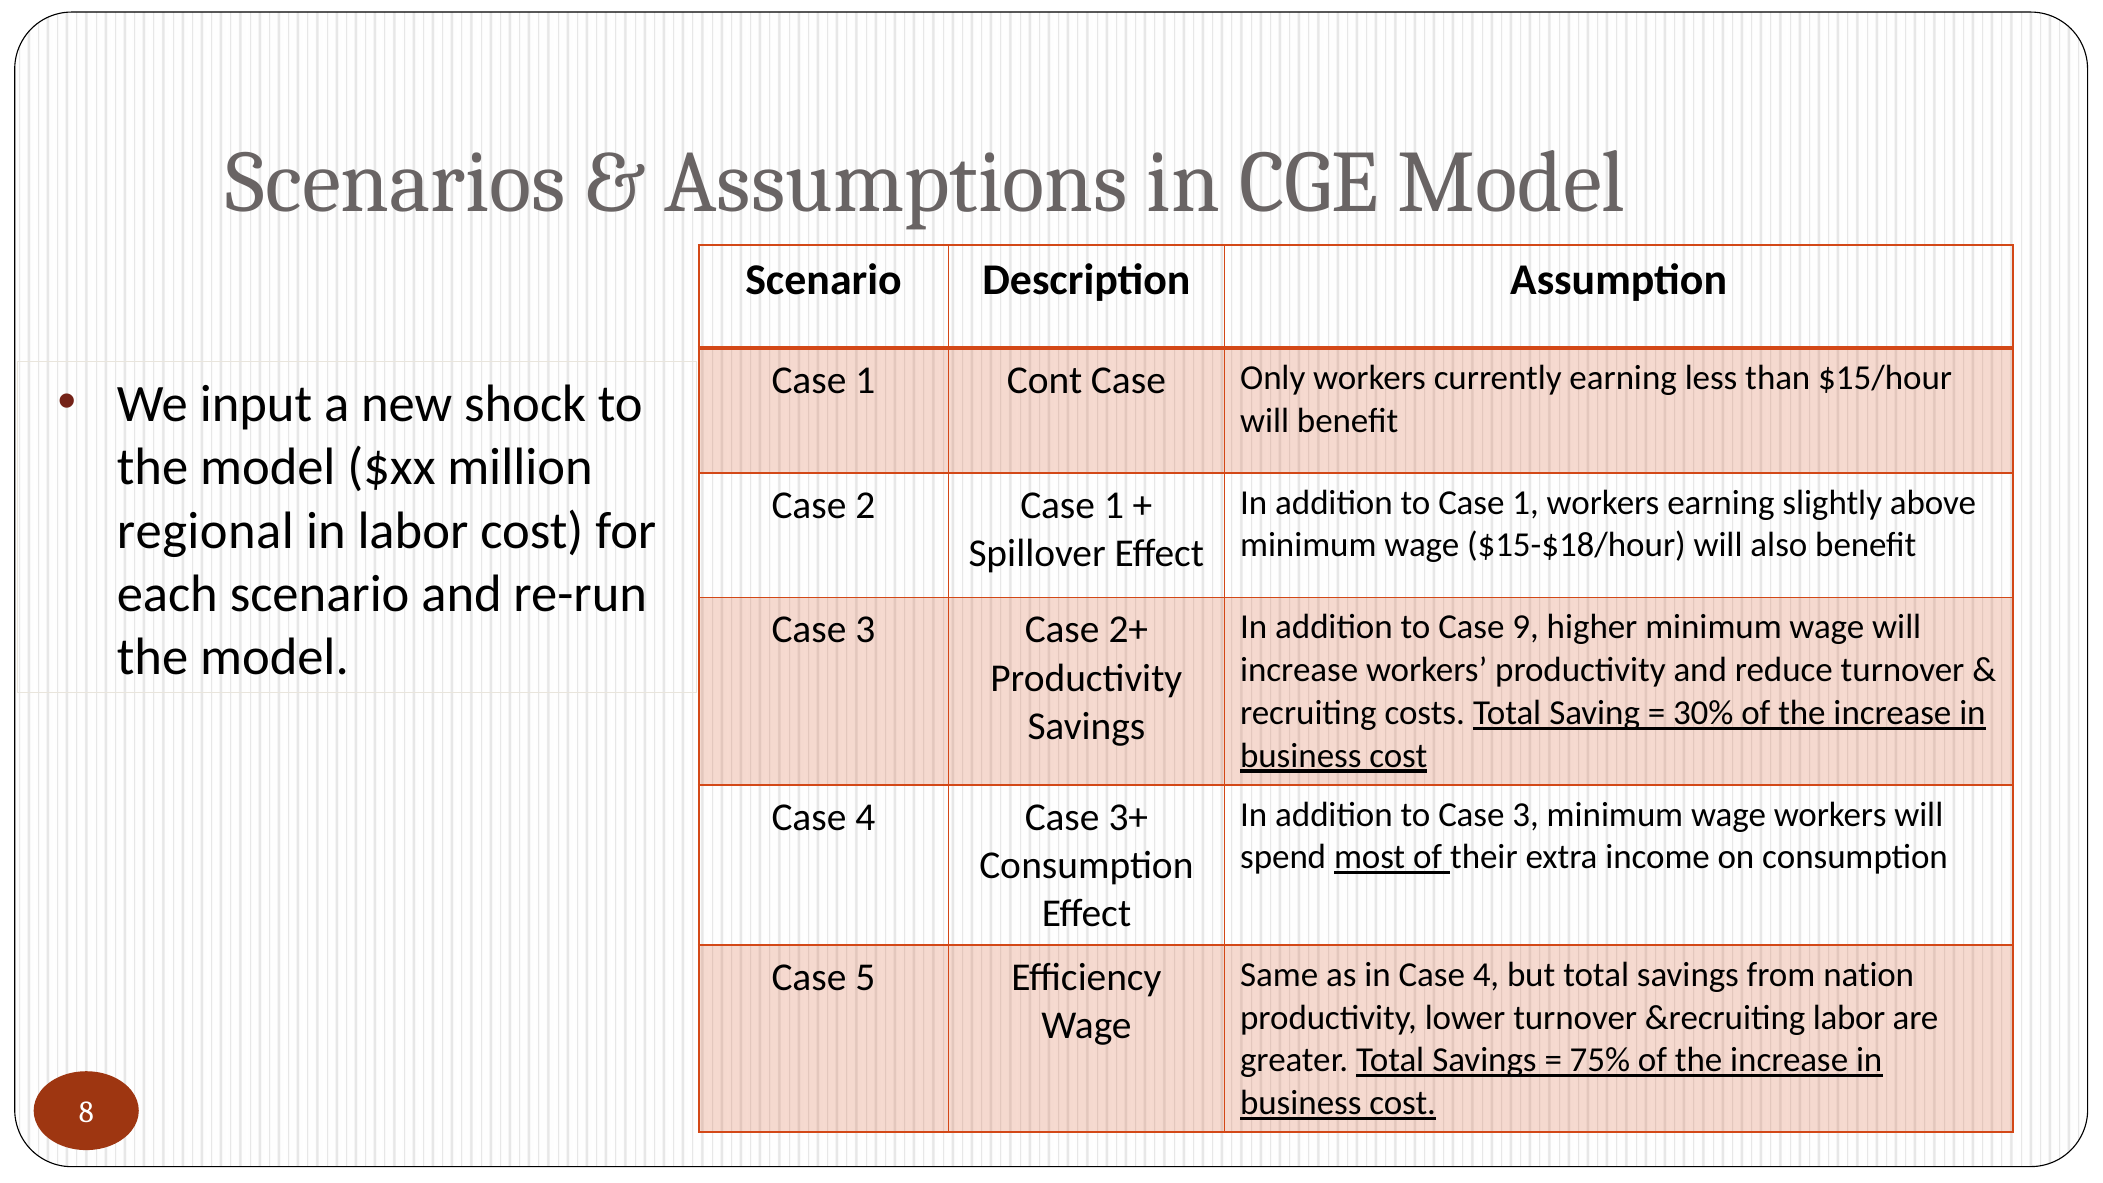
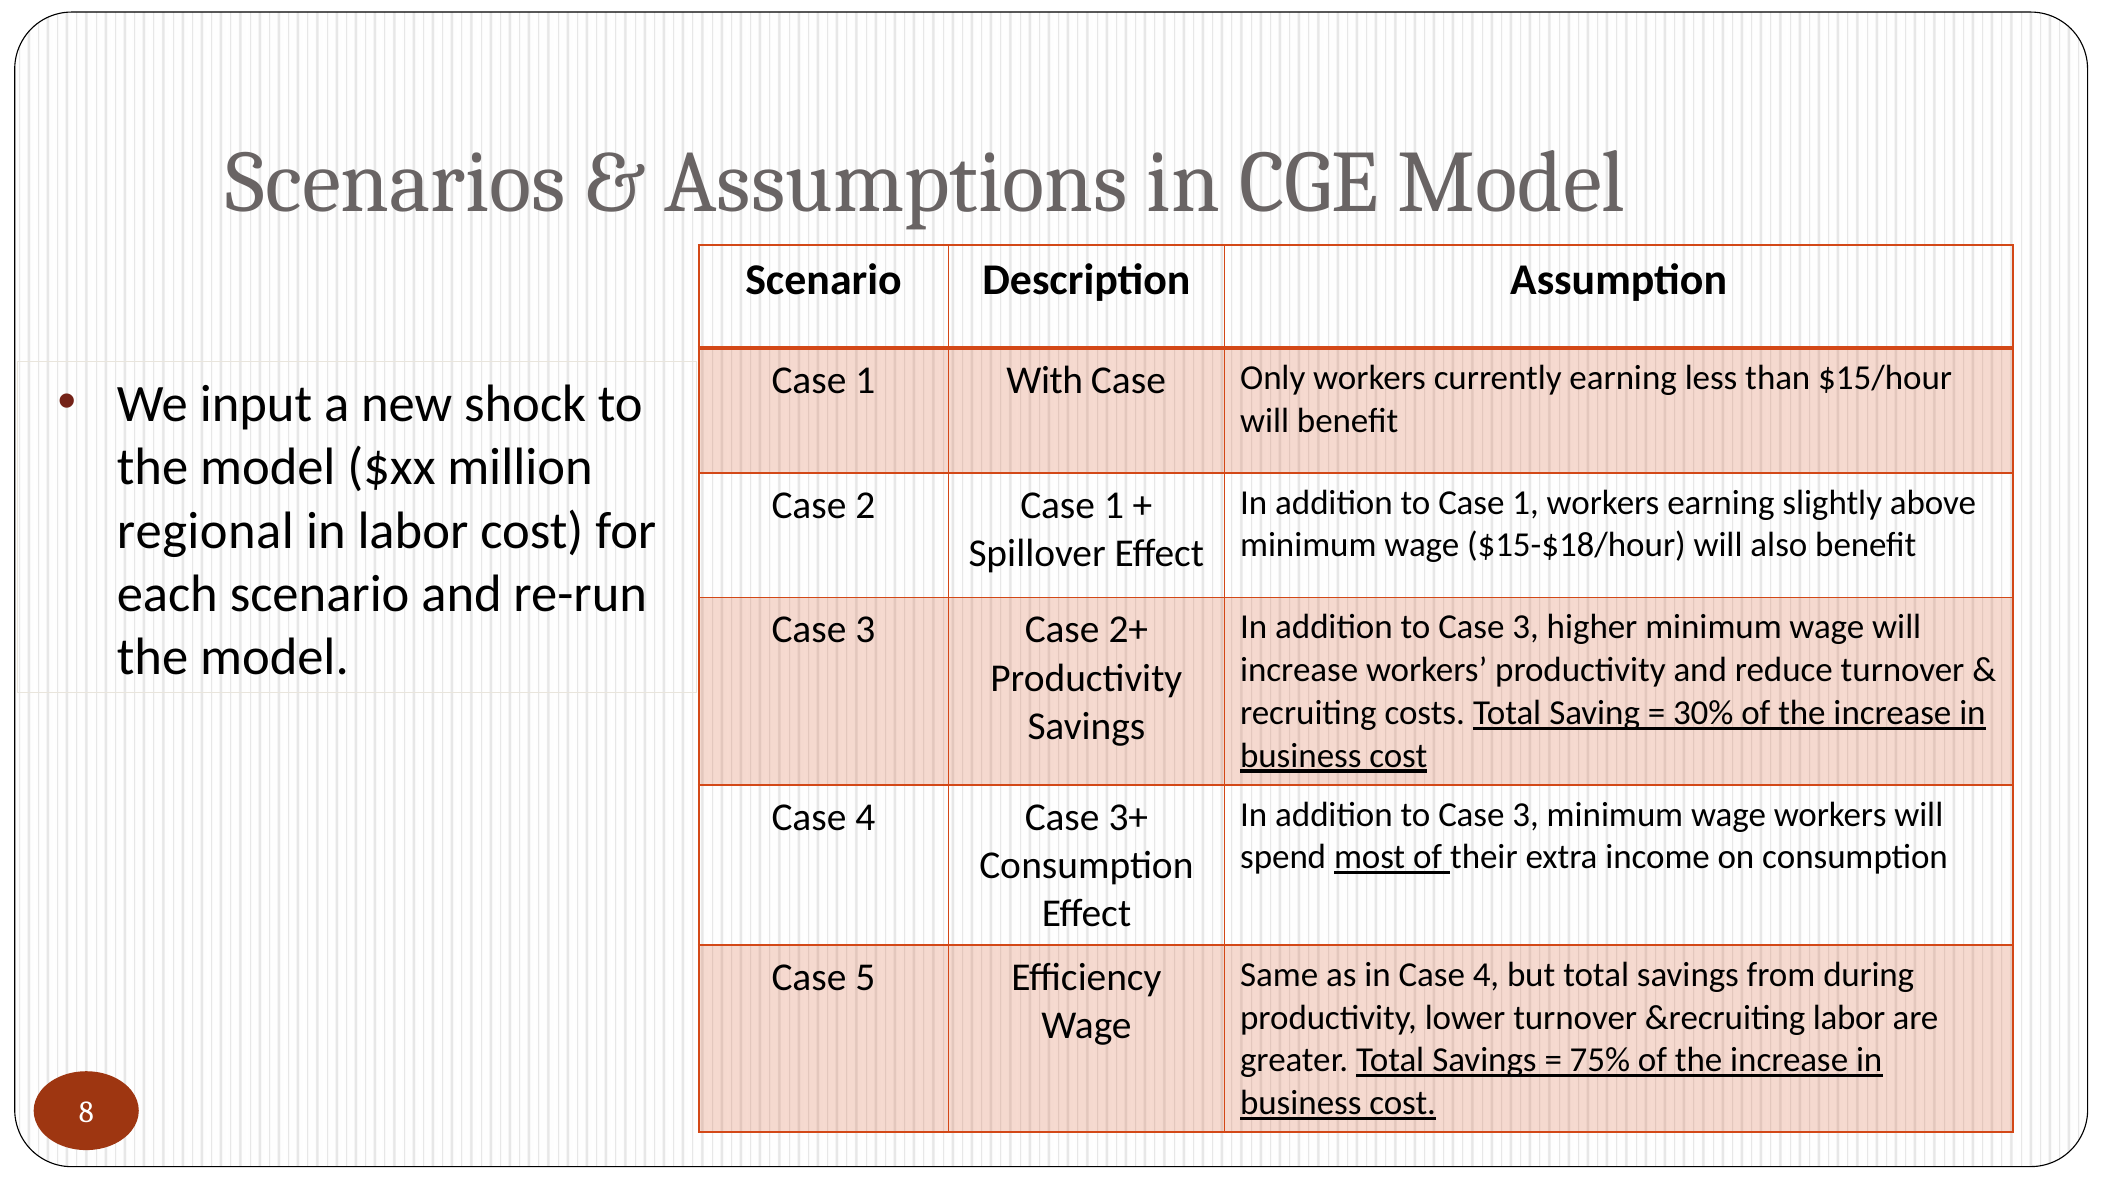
Cont: Cont -> With
9 at (1526, 627): 9 -> 3
nation: nation -> during
